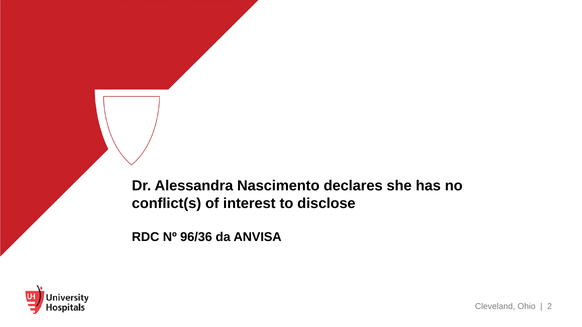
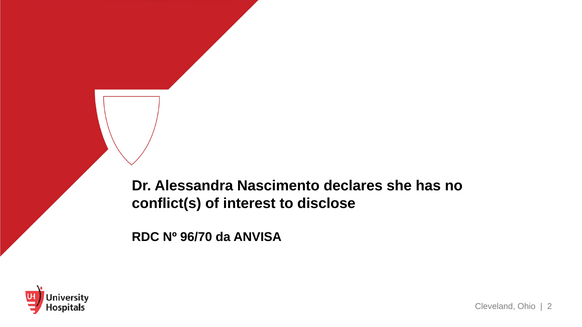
96/36: 96/36 -> 96/70
